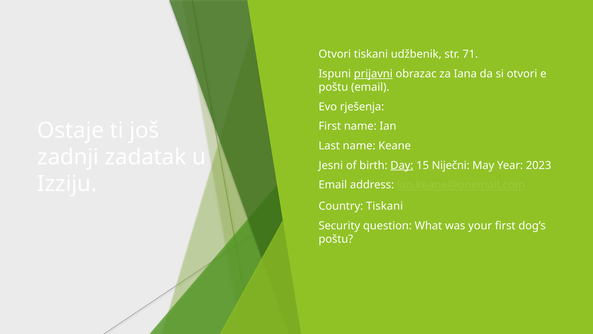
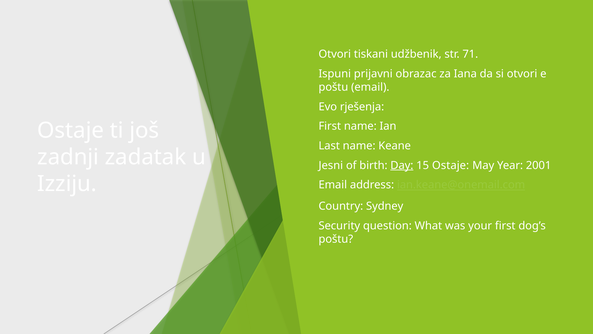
prijavni underline: present -> none
15 Niječni: Niječni -> Ostaje
2023: 2023 -> 2001
Country Tiskani: Tiskani -> Sydney
